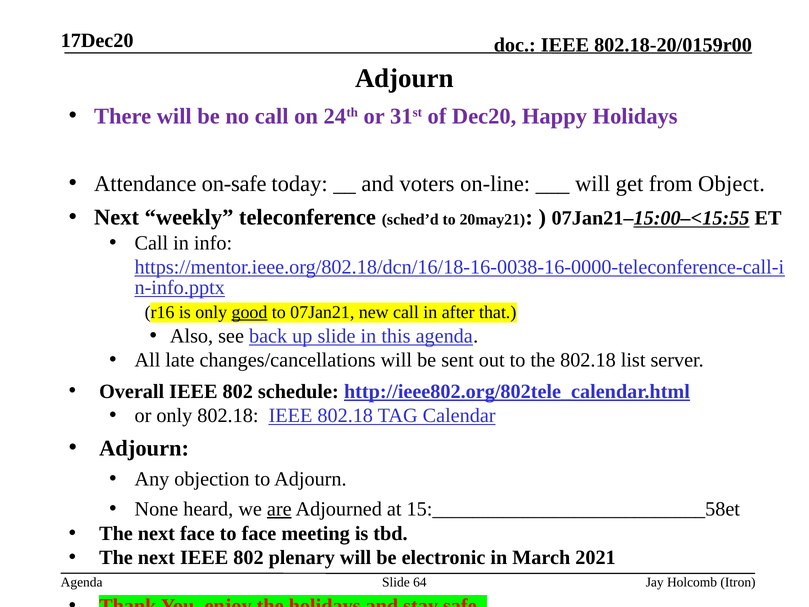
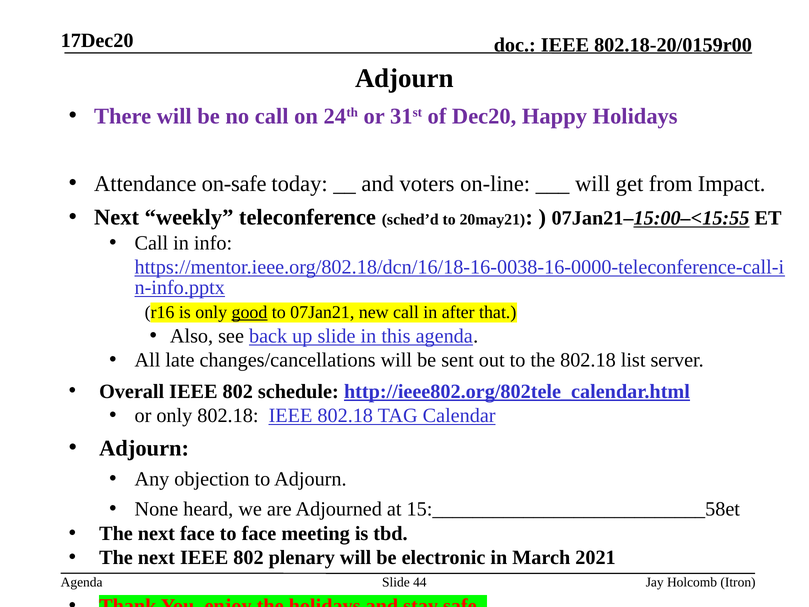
Object: Object -> Impact
are underline: present -> none
64: 64 -> 44
